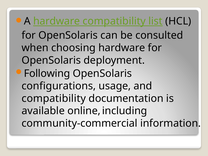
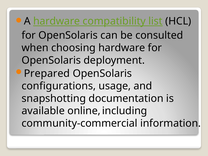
Following: Following -> Prepared
compatibility at (54, 98): compatibility -> snapshotting
